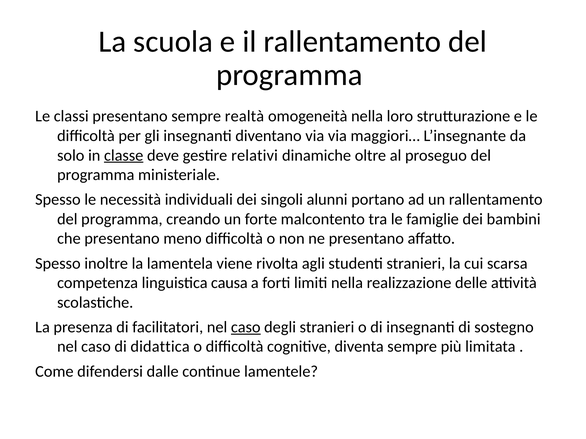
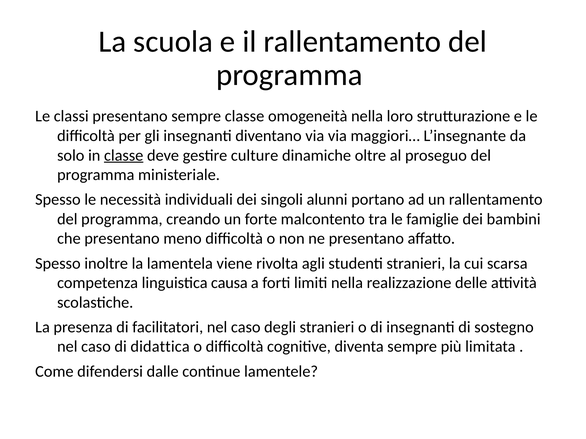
sempre realtà: realtà -> classe
relativi: relativi -> culture
caso at (246, 327) underline: present -> none
